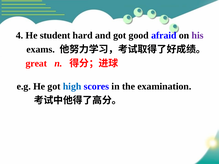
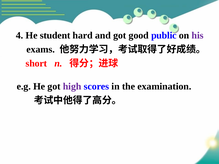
afraid: afraid -> public
great: great -> short
high colour: blue -> purple
